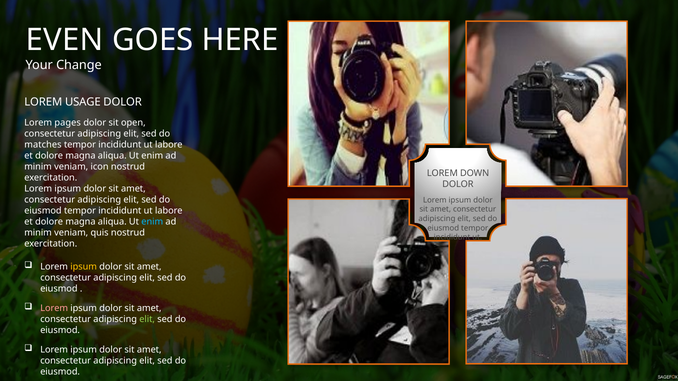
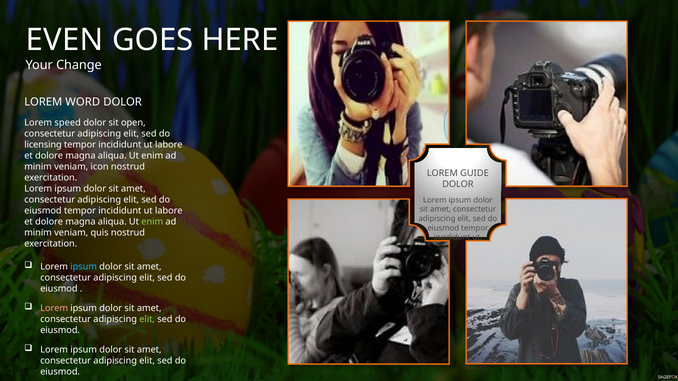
USAGE: USAGE -> WORD
pages: pages -> speed
matches: matches -> licensing
DOWN: DOWN -> GUIDE
enim at (152, 222) colour: light blue -> light green
ipsum at (84, 267) colour: yellow -> light blue
